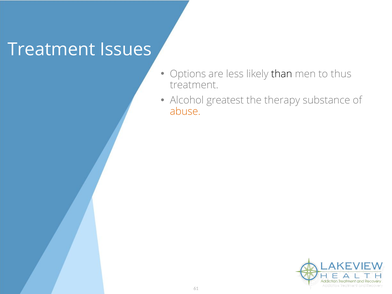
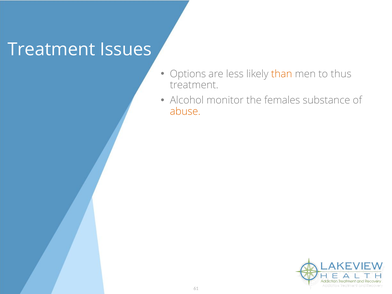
than colour: black -> orange
greatest: greatest -> monitor
therapy: therapy -> females
